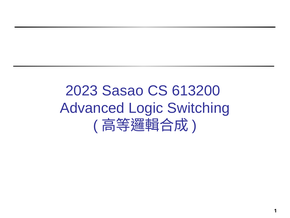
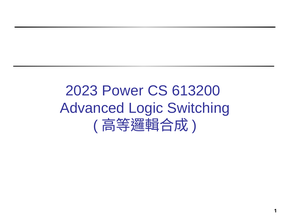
Sasao: Sasao -> Power
